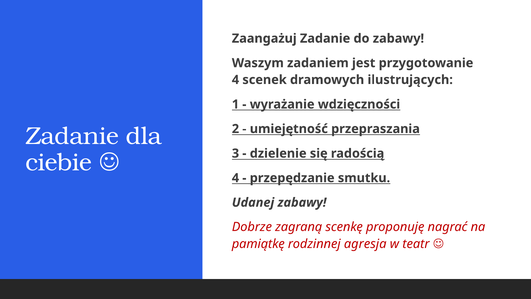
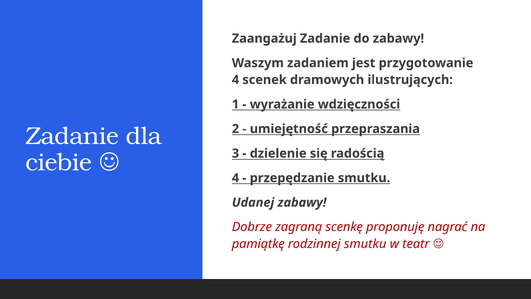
rodzinnej agresja: agresja -> smutku
